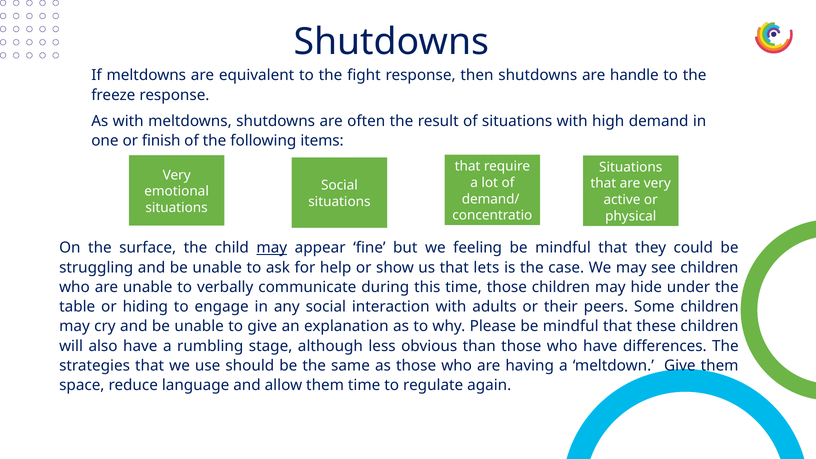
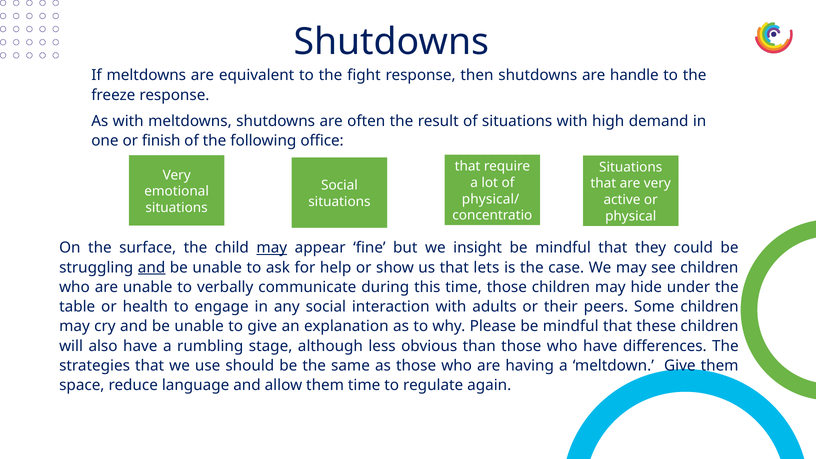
items: items -> office
demand/: demand/ -> physical/
feeling: feeling -> insight
and at (152, 268) underline: none -> present
hiding: hiding -> health
